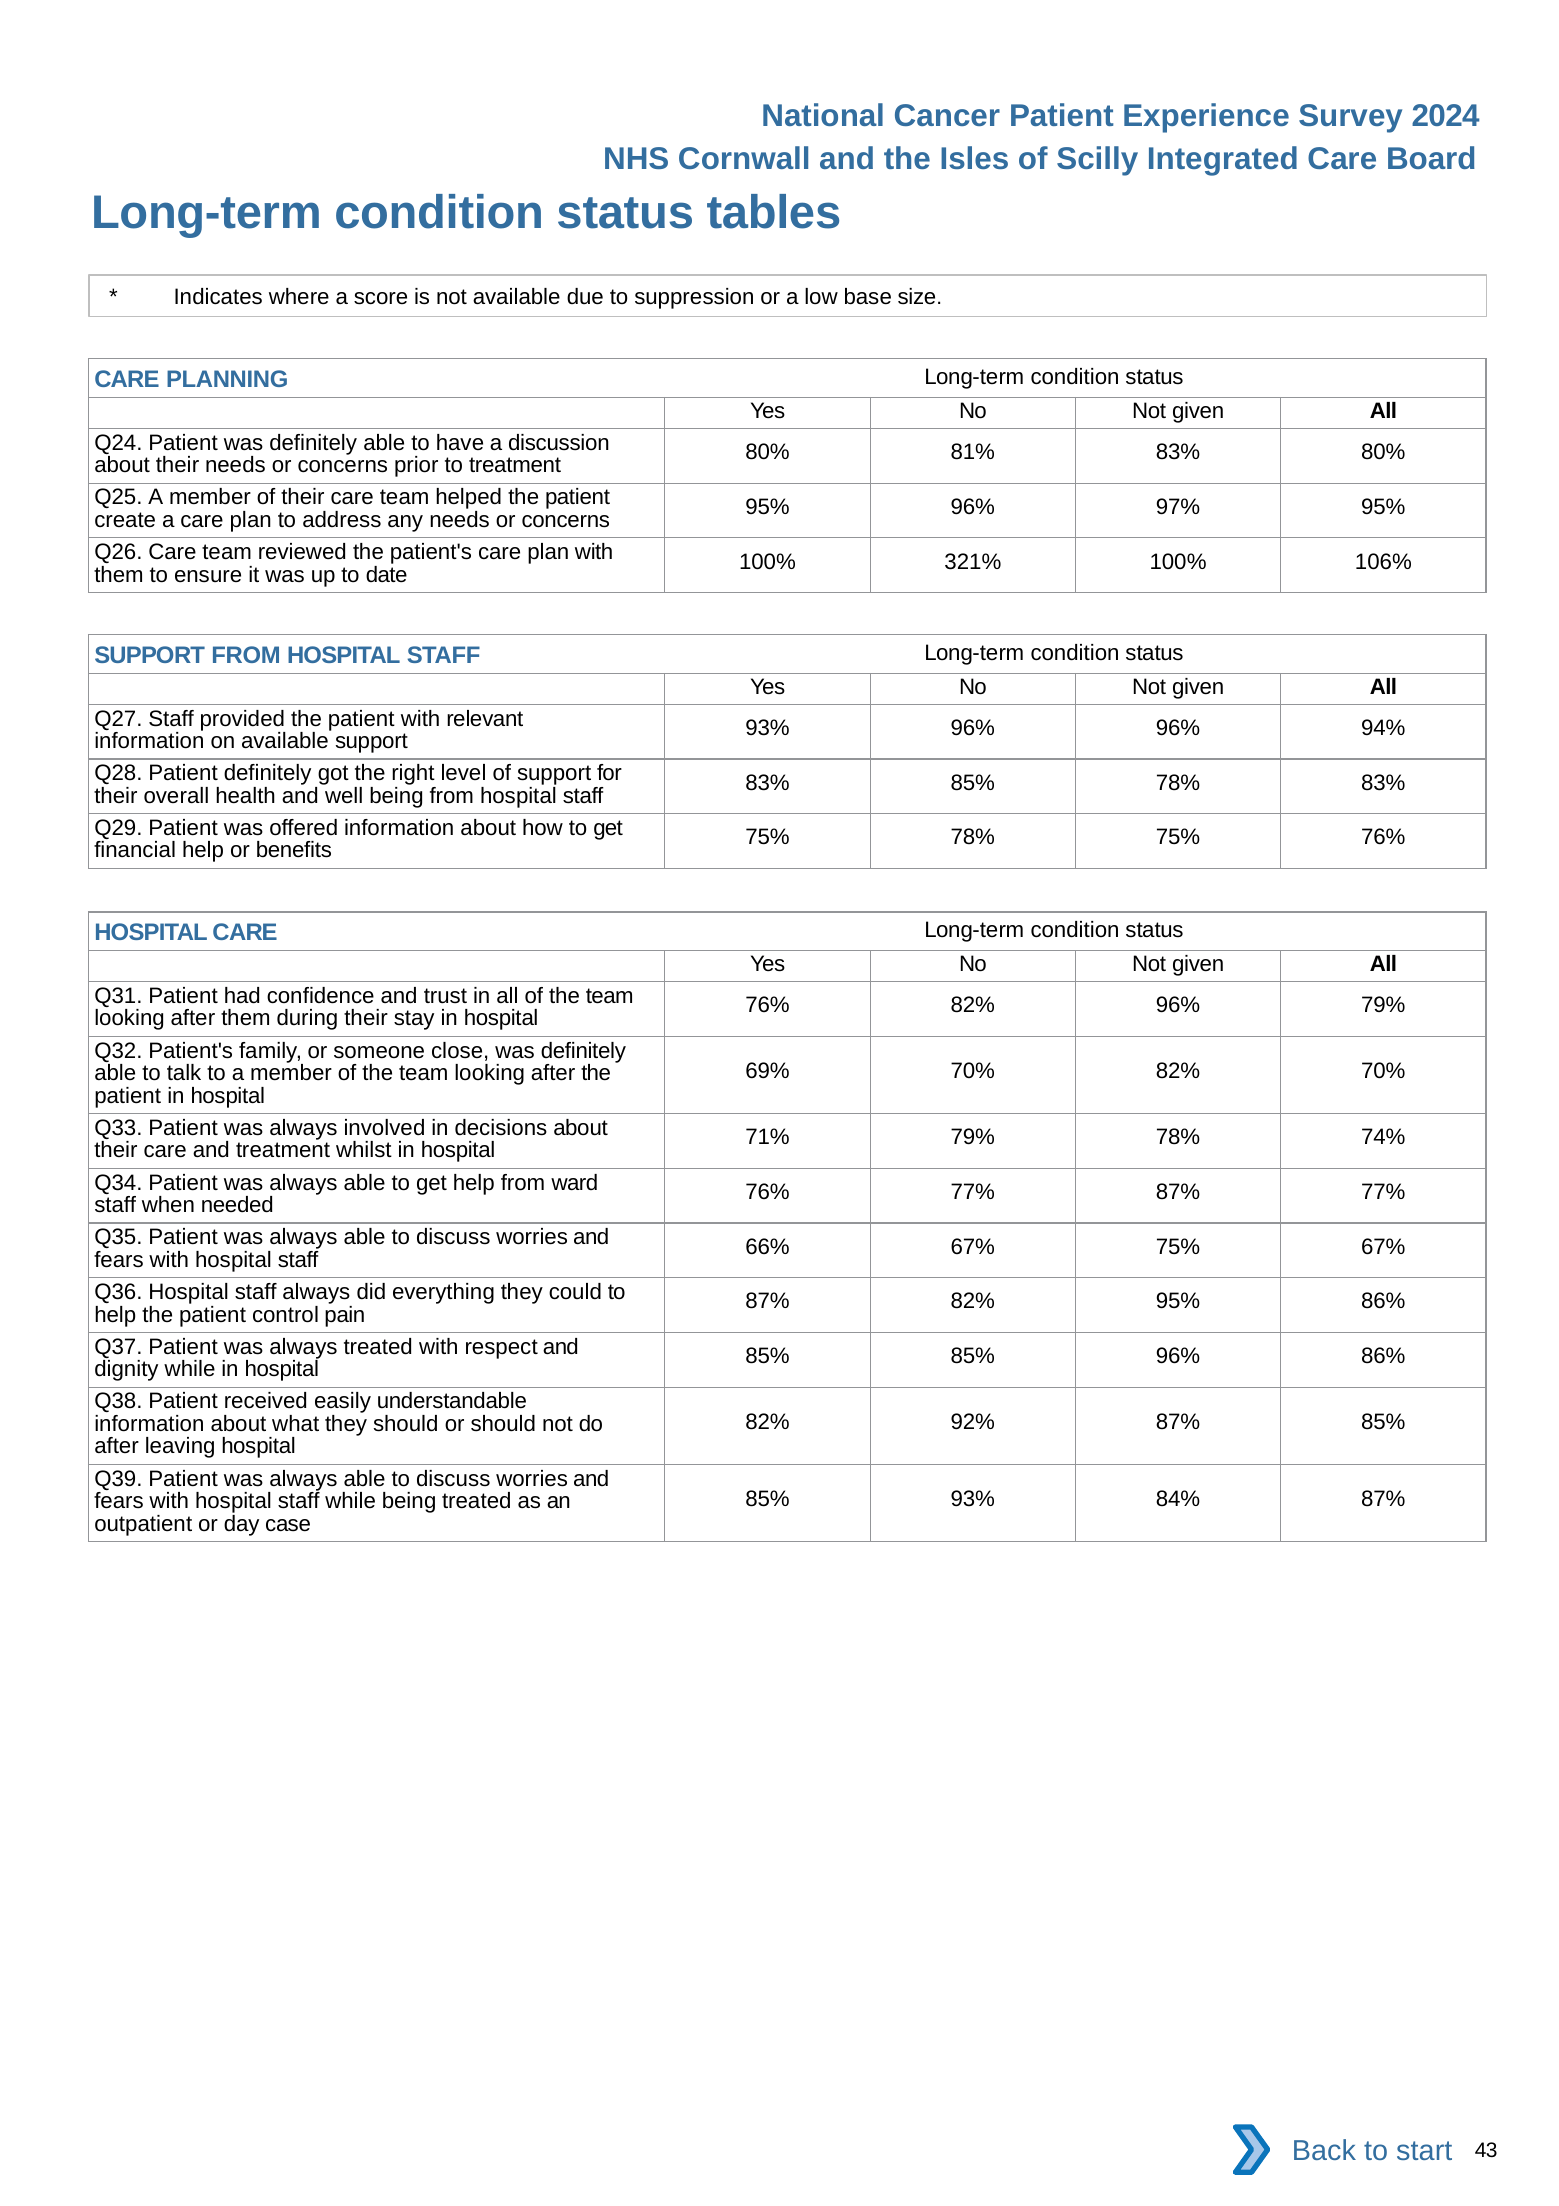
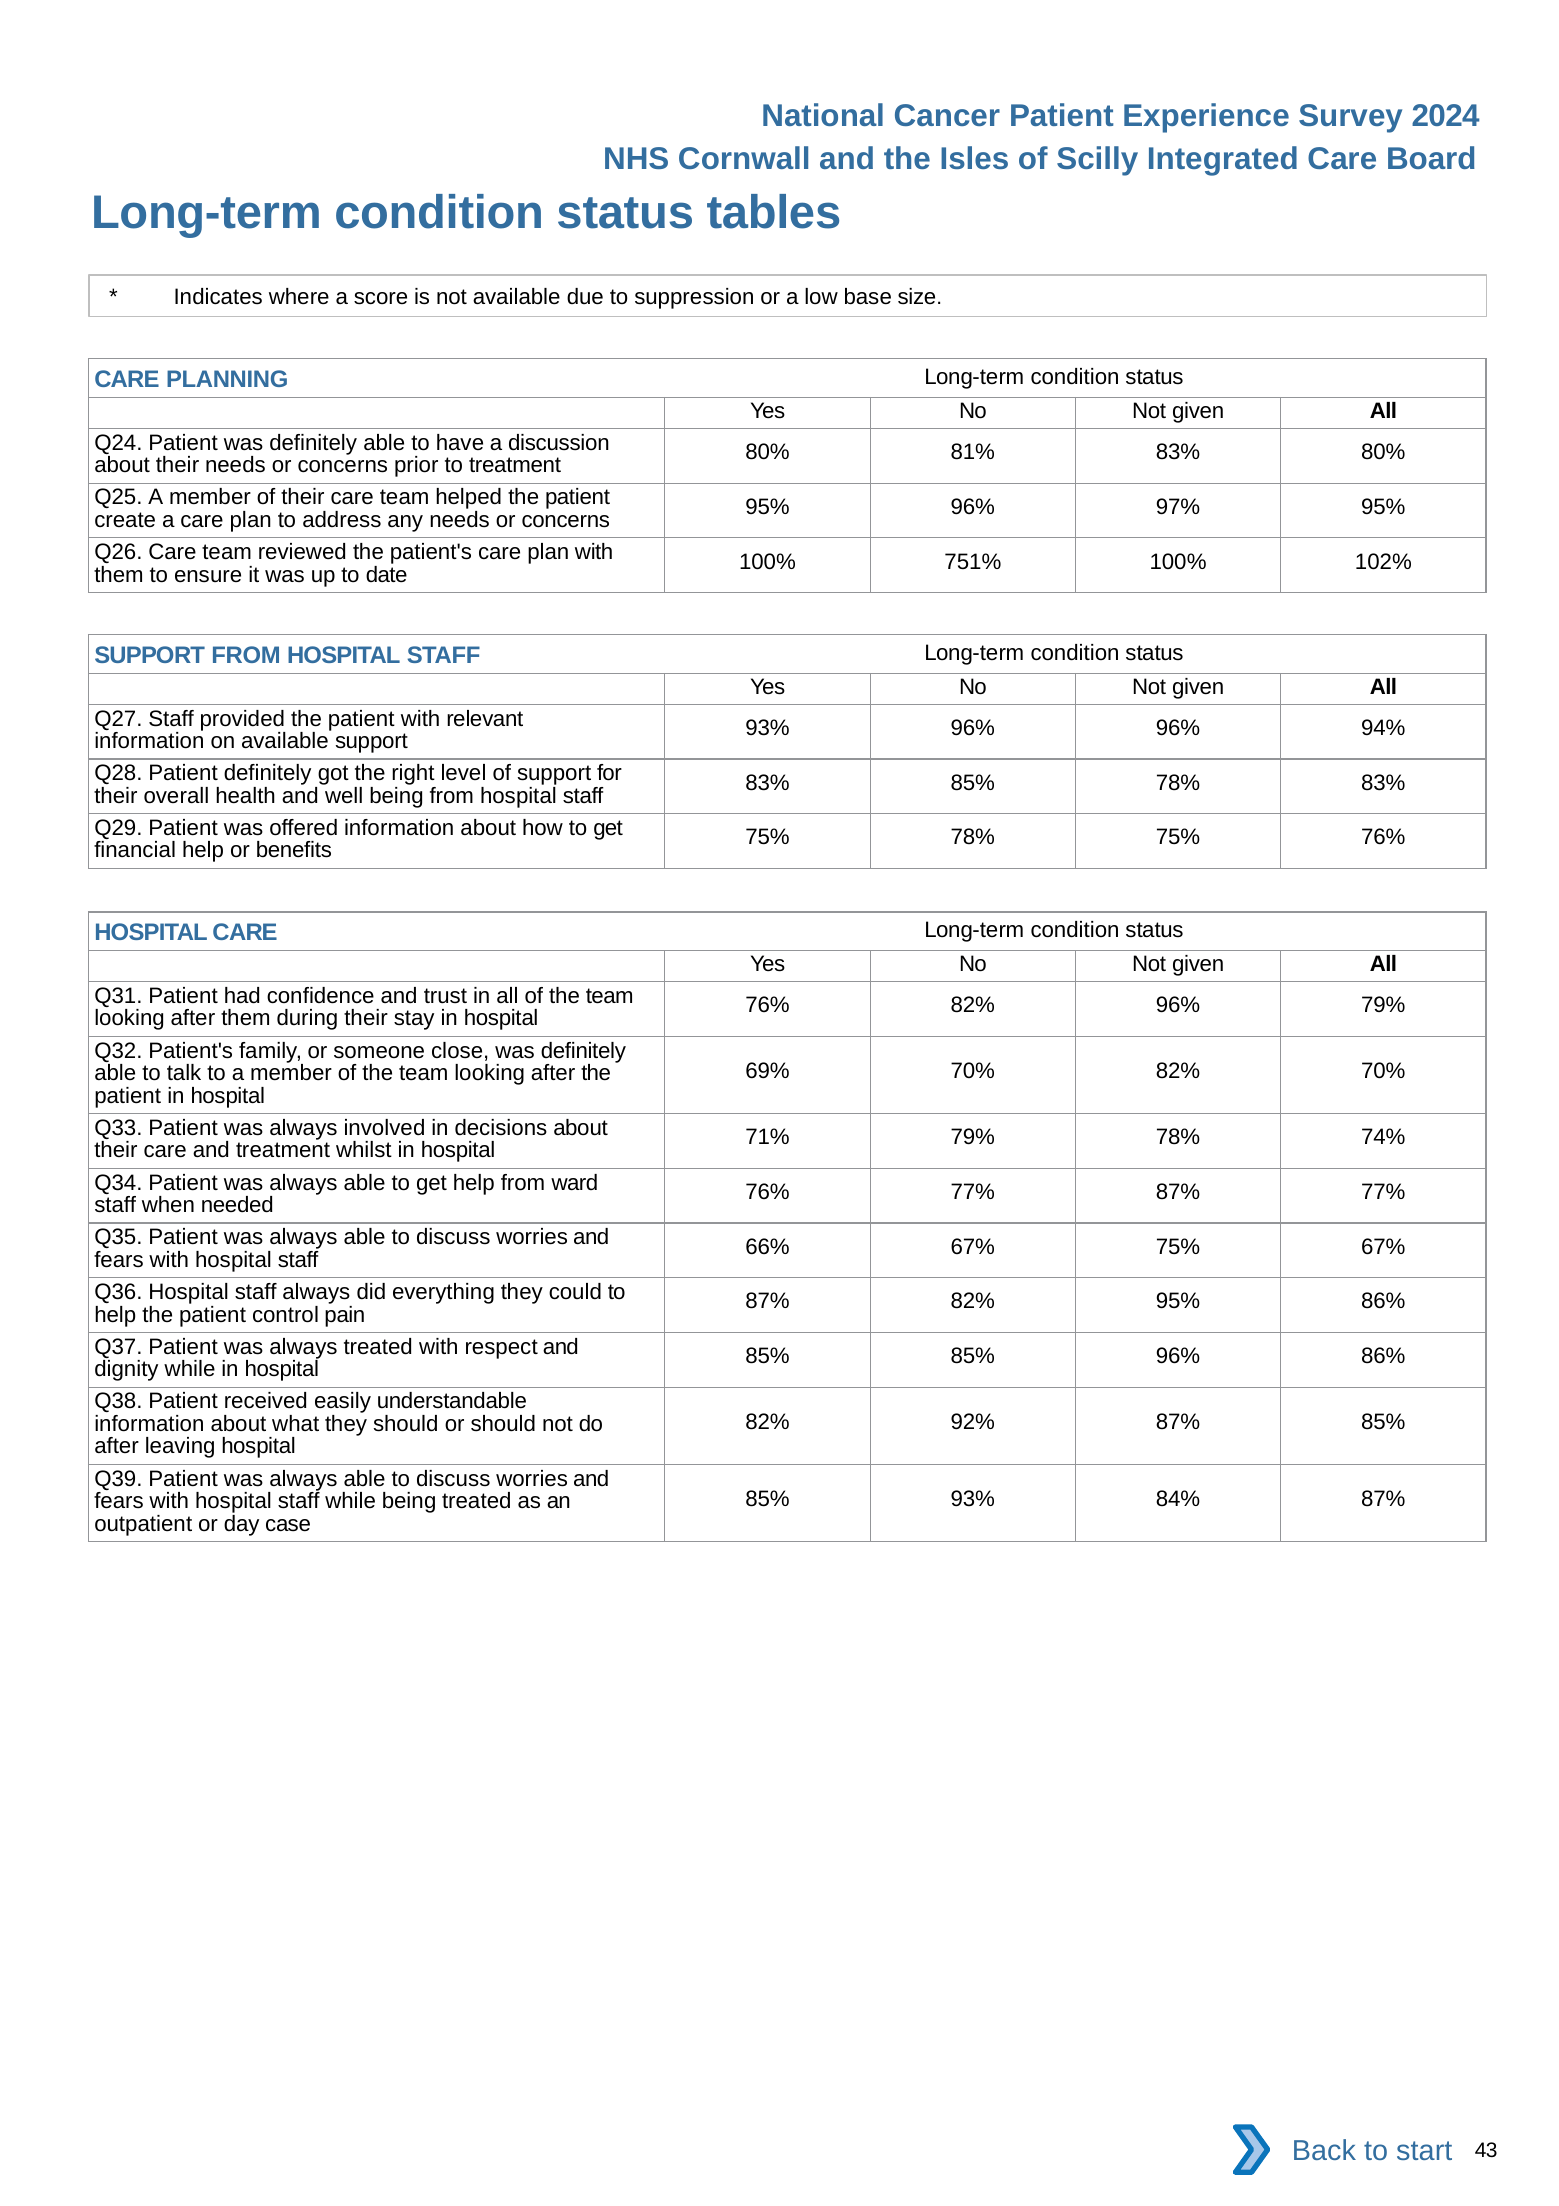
321%: 321% -> 751%
106%: 106% -> 102%
